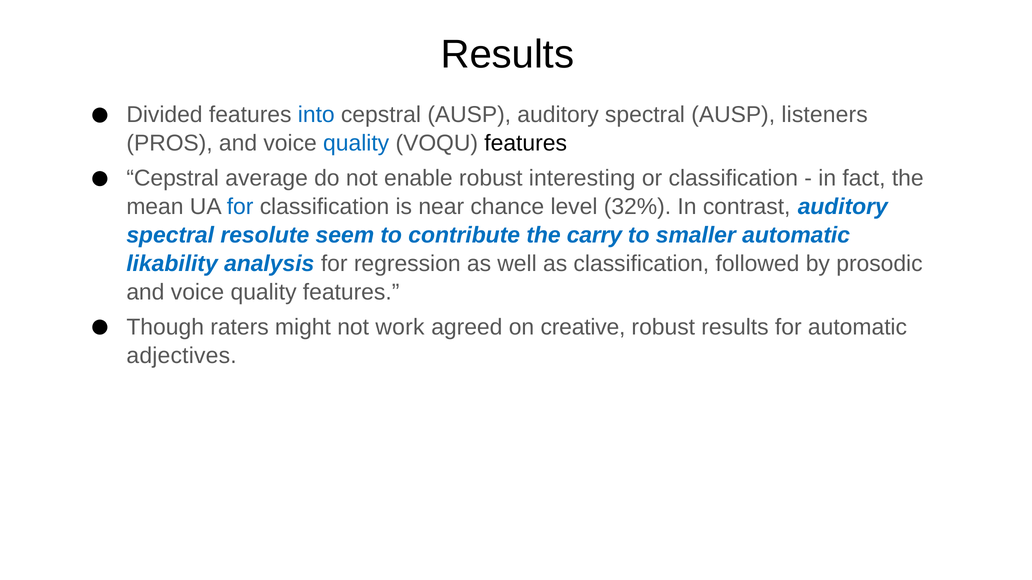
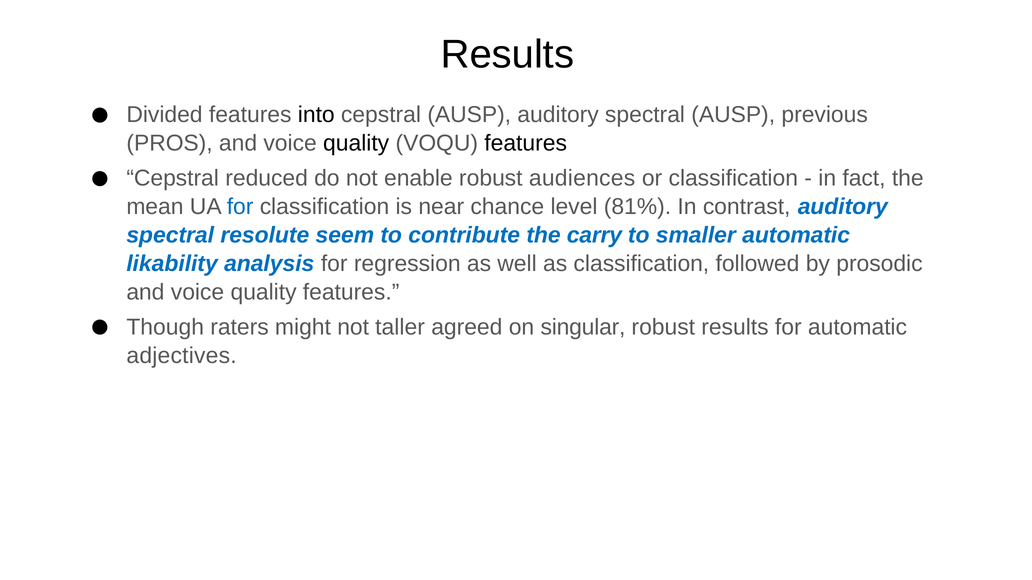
into colour: blue -> black
listeners: listeners -> previous
quality at (356, 143) colour: blue -> black
average: average -> reduced
interesting: interesting -> audiences
32%: 32% -> 81%
work: work -> taller
creative: creative -> singular
